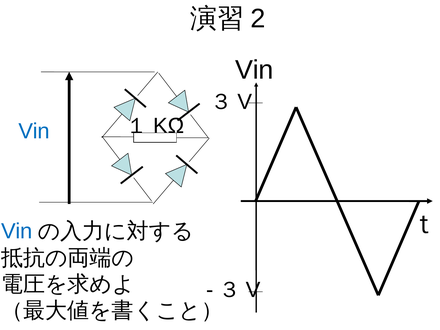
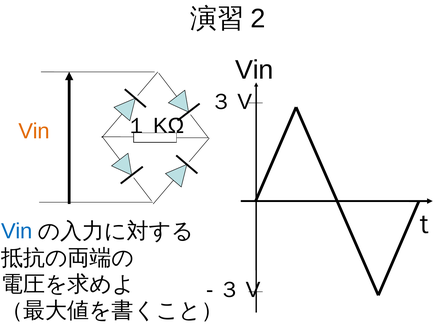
Vin at (34, 131) colour: blue -> orange
